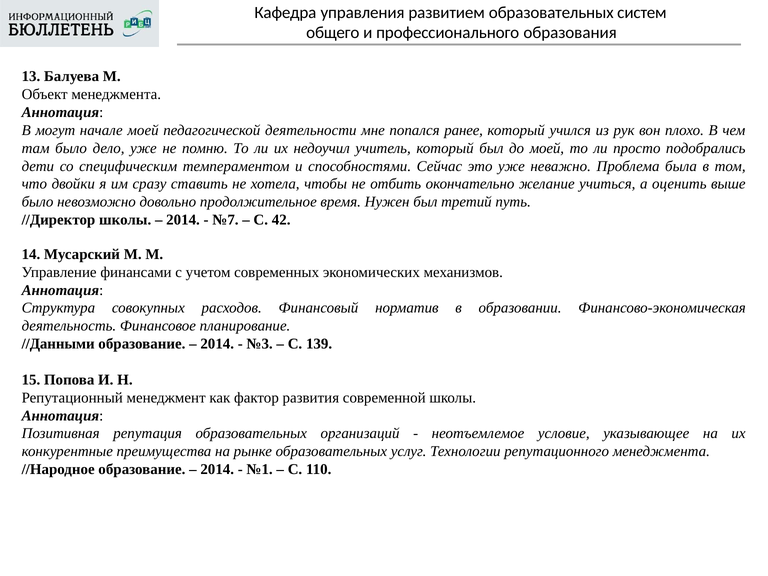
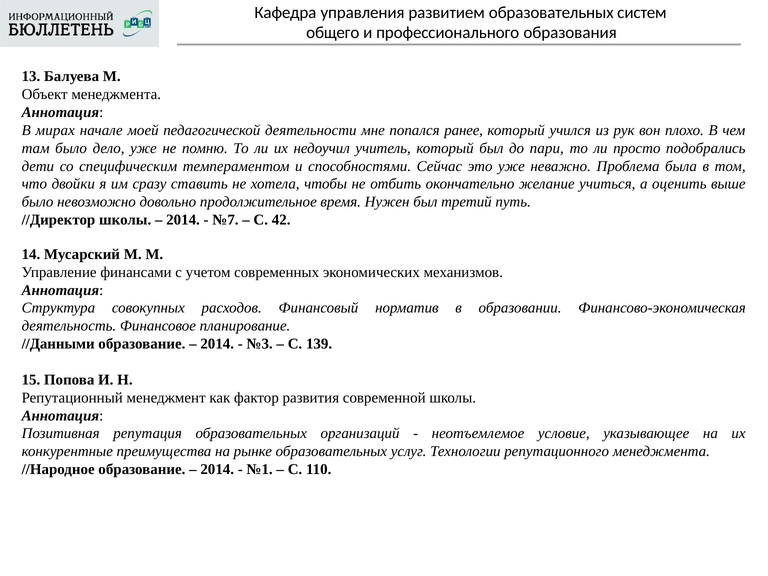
могут: могут -> мирах
до моей: моей -> пари
